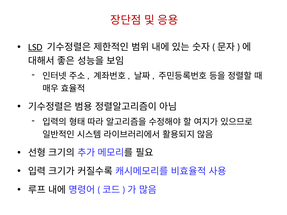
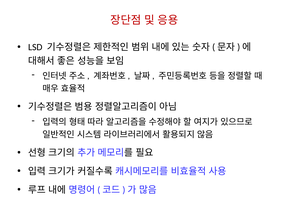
LSD underline: present -> none
